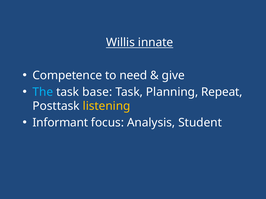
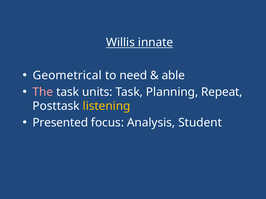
Competence: Competence -> Geometrical
give: give -> able
The colour: light blue -> pink
base: base -> units
Informant: Informant -> Presented
